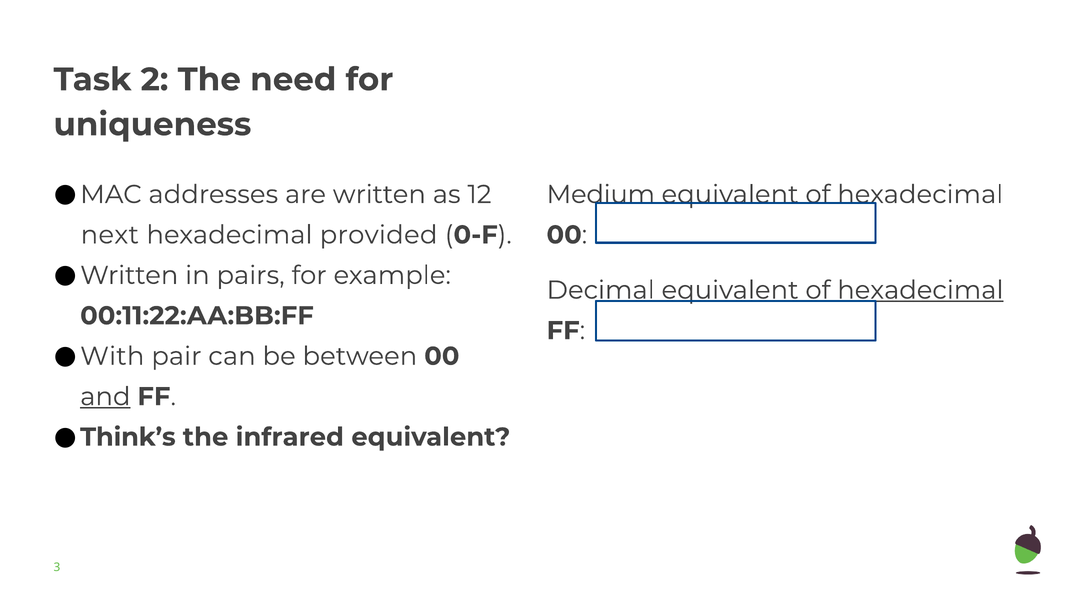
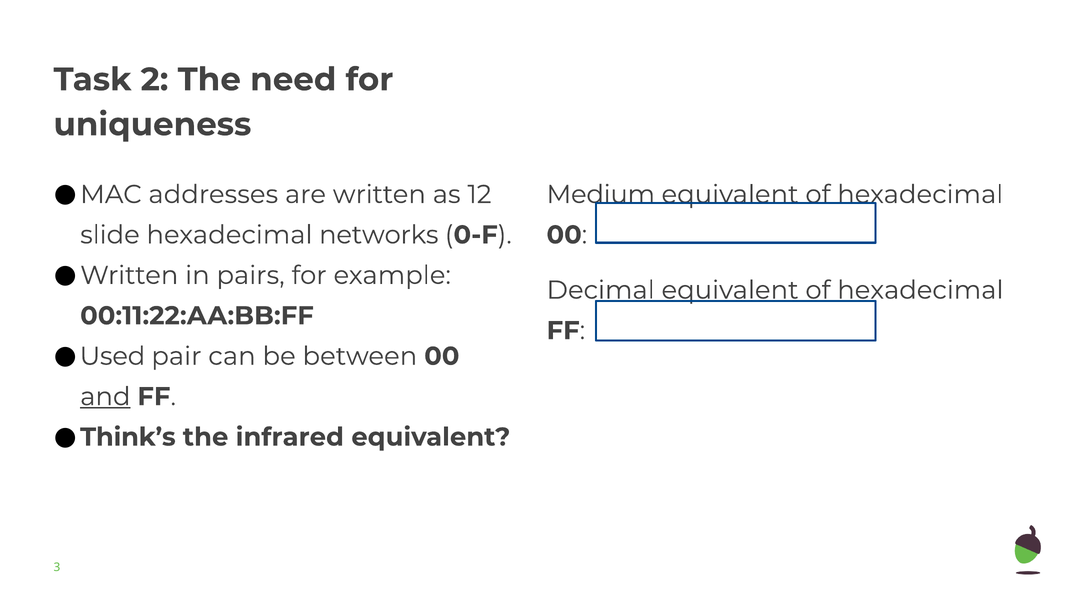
next: next -> slide
provided: provided -> networks
hexadecimal at (920, 290) underline: present -> none
With: With -> Used
